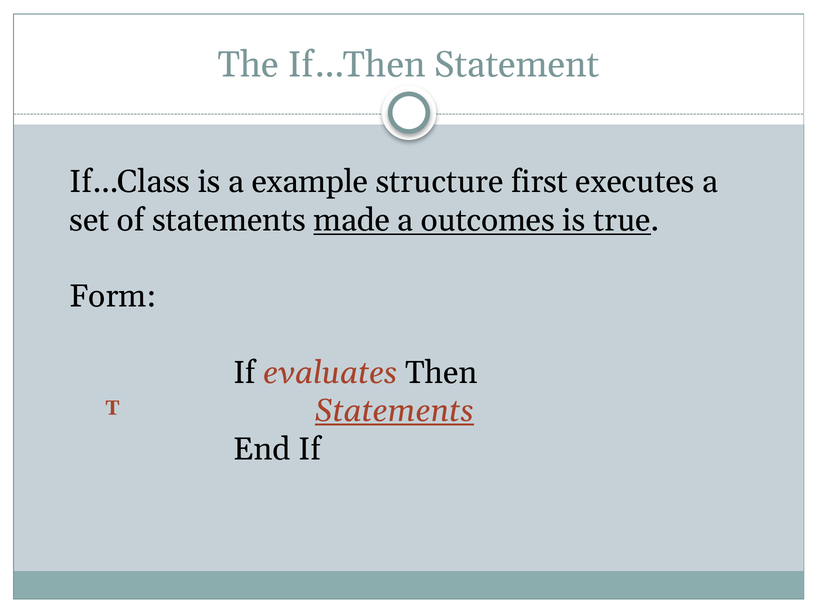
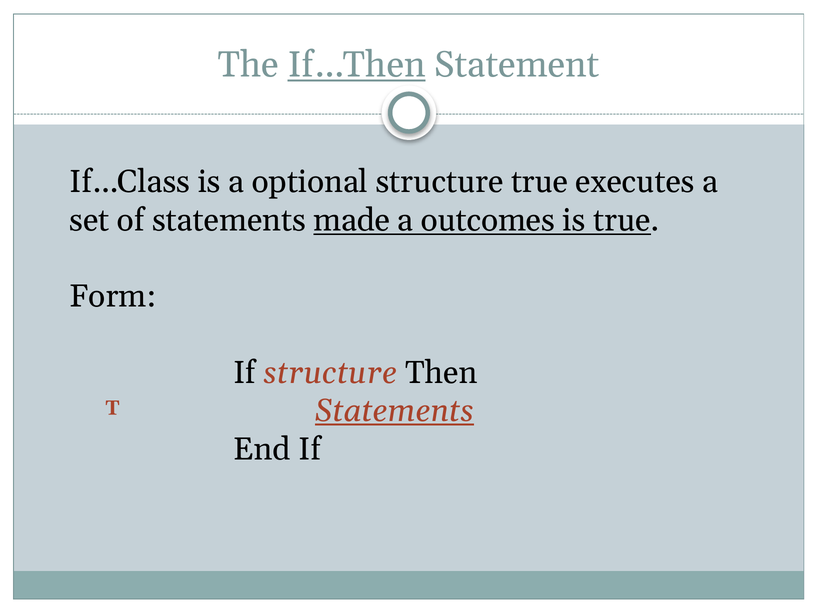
If…Then underline: none -> present
example: example -> optional
structure first: first -> true
If evaluates: evaluates -> structure
